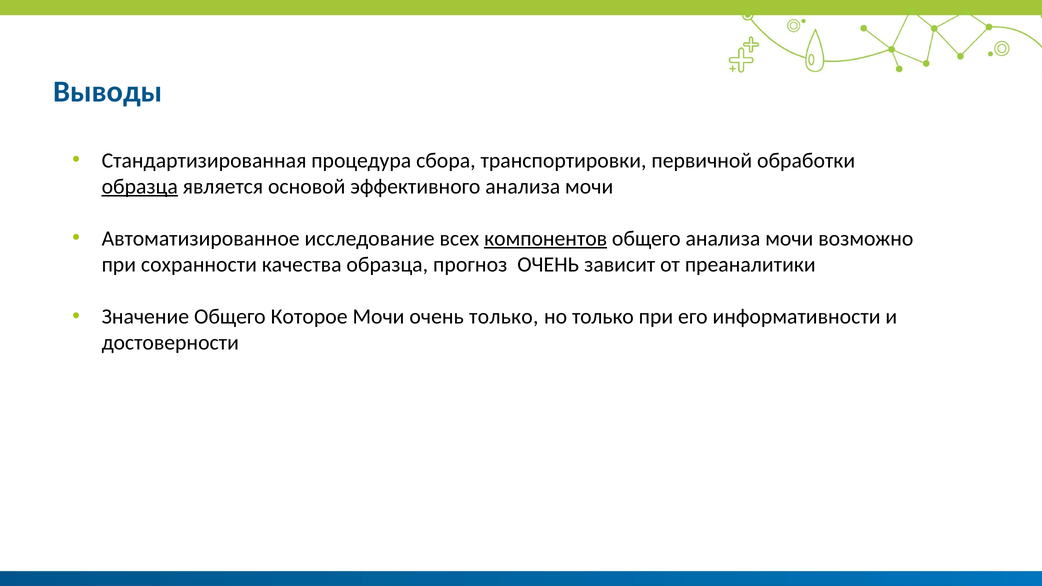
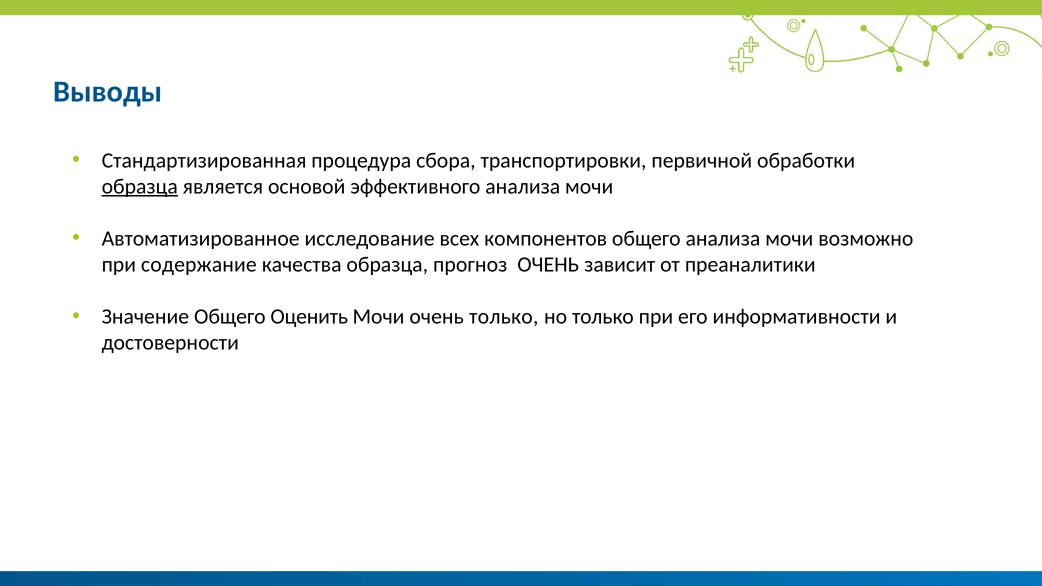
компонентов underline: present -> none
сохранности: сохранности -> содержание
Которое: Которое -> Оценить
